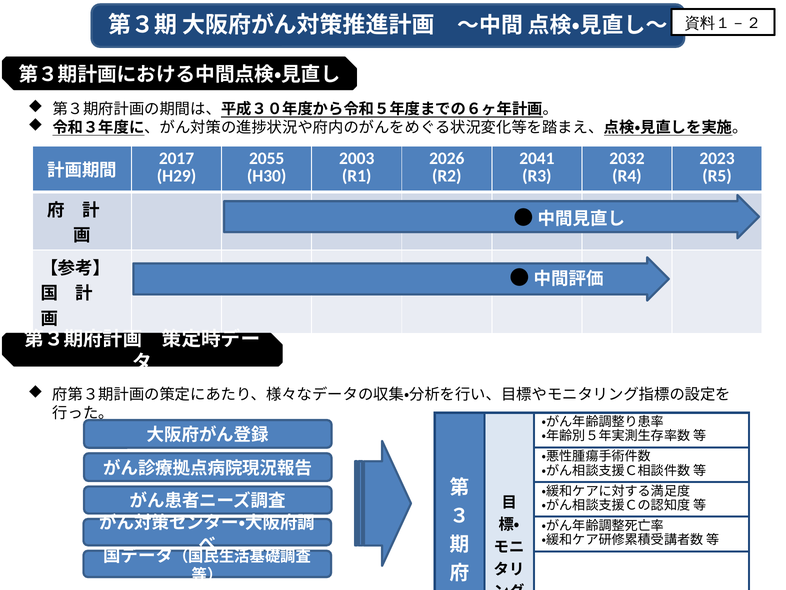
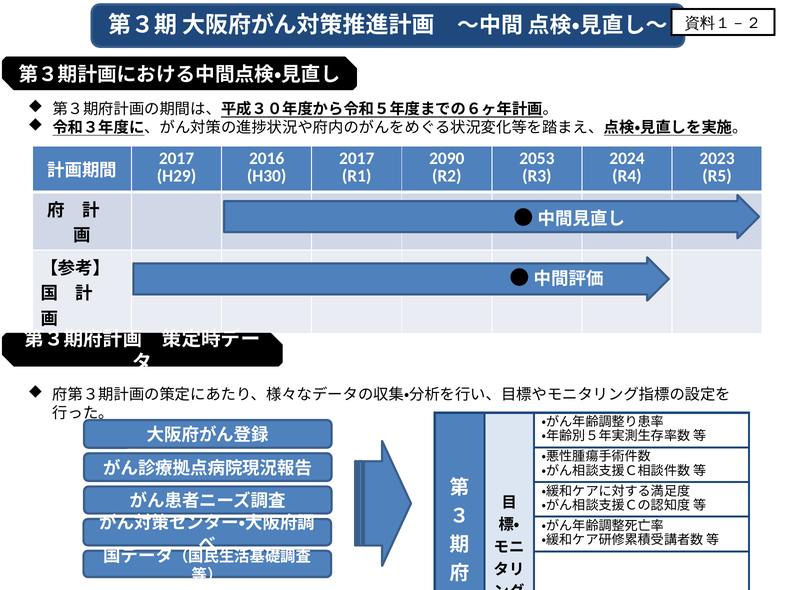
2055: 2055 -> 2016
2003 at (357, 158): 2003 -> 2017
2026: 2026 -> 2090
2041: 2041 -> 2053
2032: 2032 -> 2024
